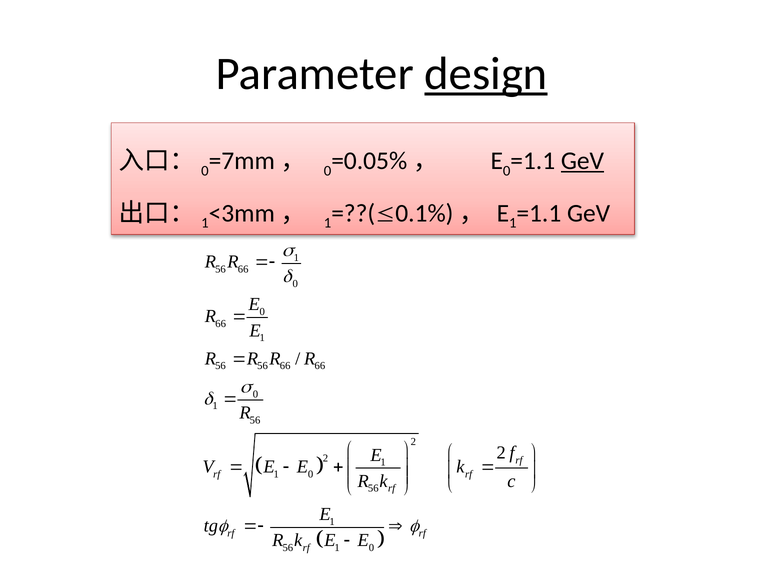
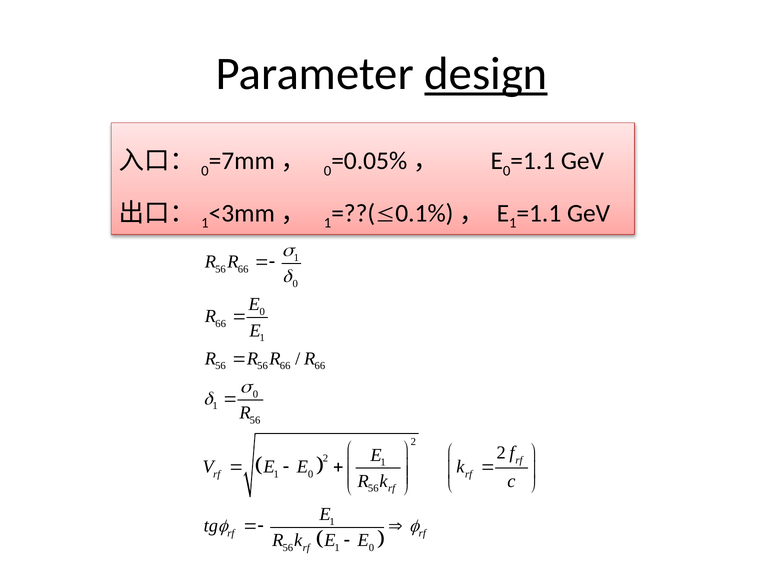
GeV at (582, 161) underline: present -> none
